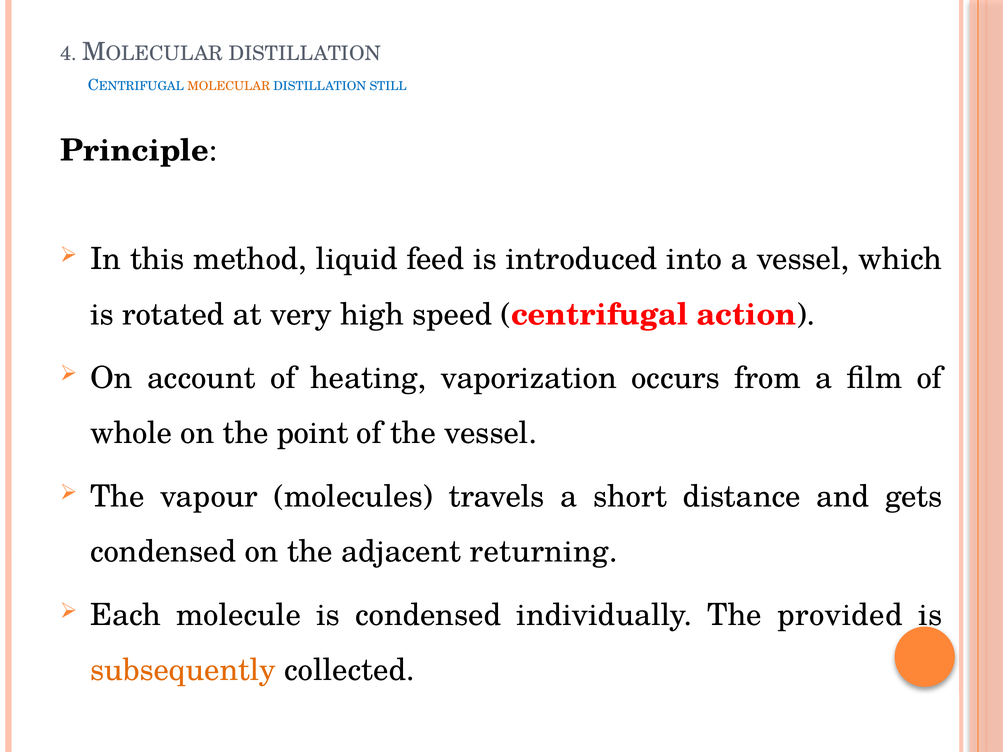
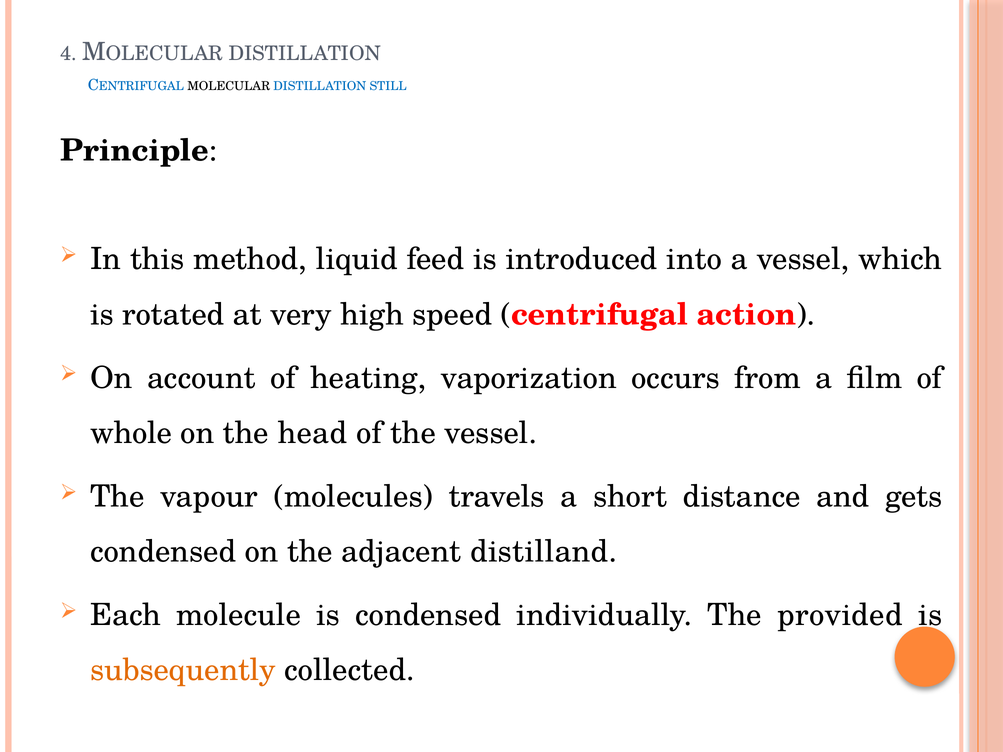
MOLECULAR colour: orange -> black
point: point -> head
returning: returning -> distilland
